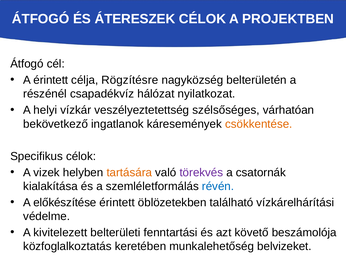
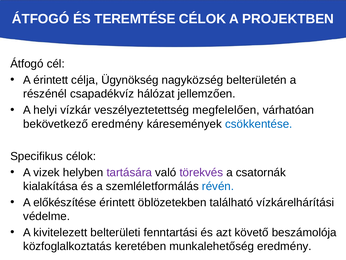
ÁTERESZEK: ÁTERESZEK -> TEREMTÉSE
Rögzítésre: Rögzítésre -> Ügynökség
nyilatkozat: nyilatkozat -> jellemzően
szélsőséges: szélsőséges -> megfelelően
bekövetkező ingatlanok: ingatlanok -> eredmény
csökkentése colour: orange -> blue
tartására colour: orange -> purple
munkalehetőség belvizeket: belvizeket -> eredmény
